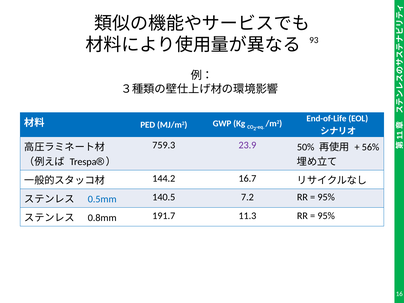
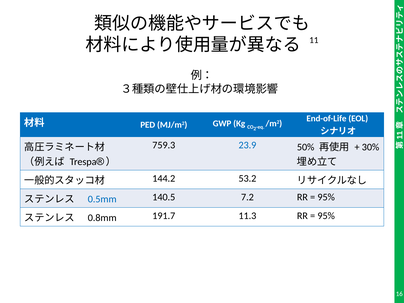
93: 93 -> 11
23.9 colour: purple -> blue
56%: 56% -> 30%
16.7: 16.7 -> 53.2
